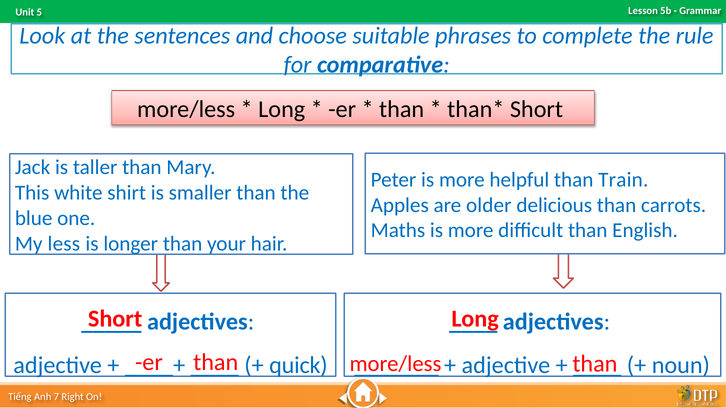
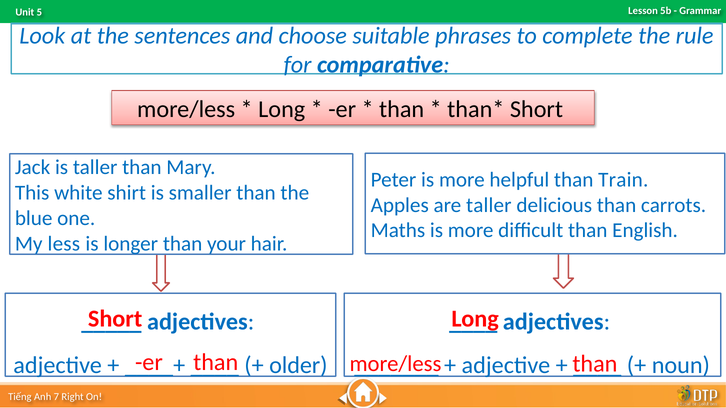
are older: older -> taller
quick: quick -> older
